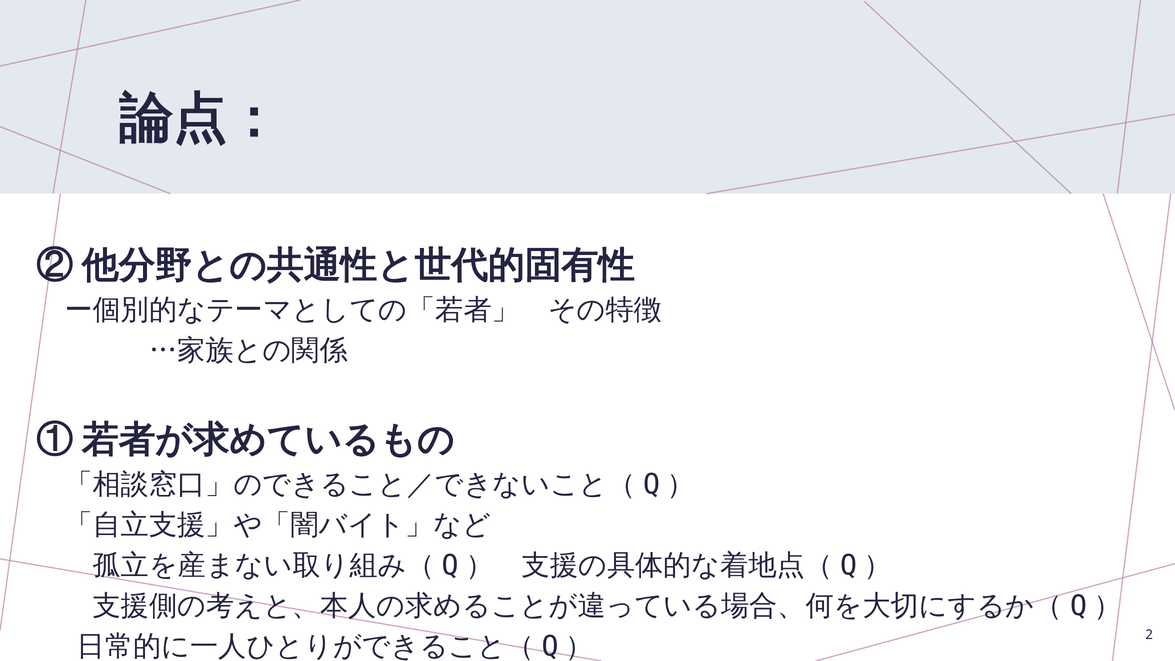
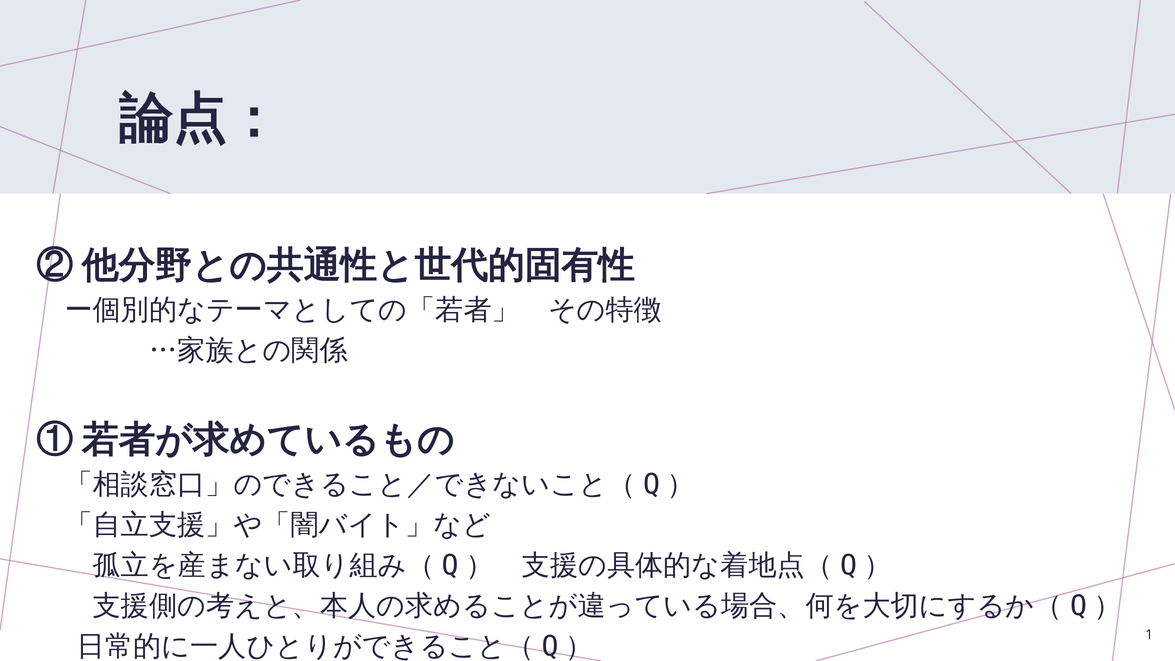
2: 2 -> 1
